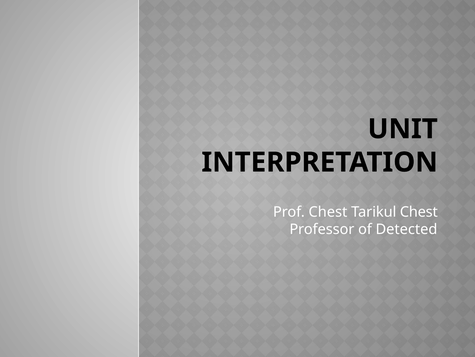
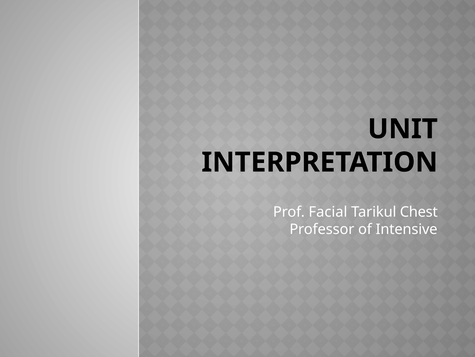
Prof Chest: Chest -> Facial
Detected: Detected -> Intensive
